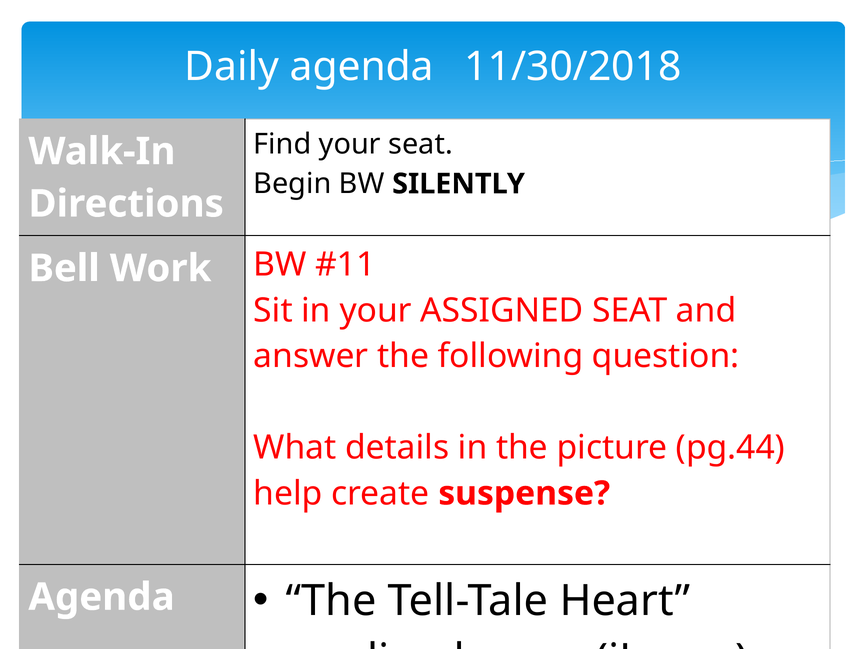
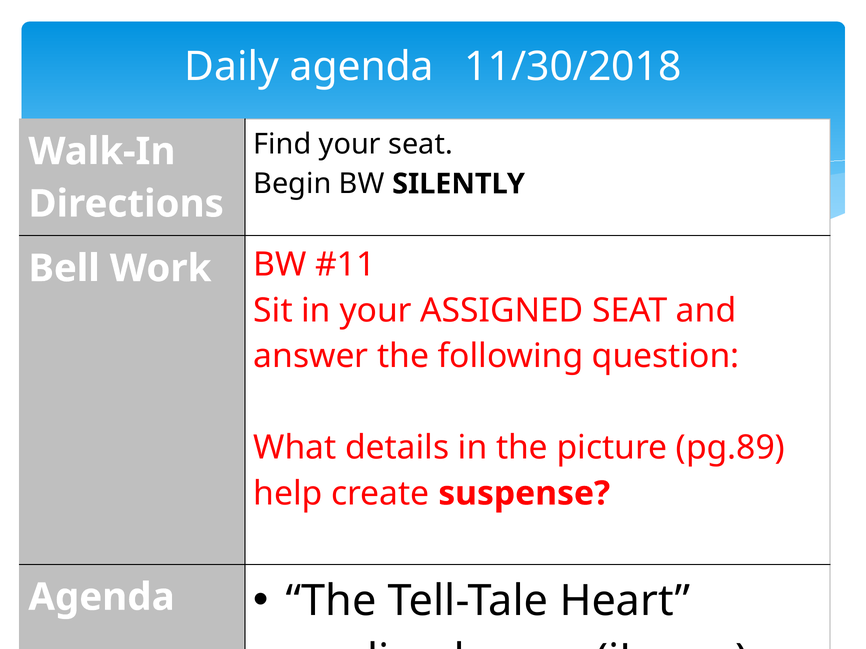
pg.44: pg.44 -> pg.89
